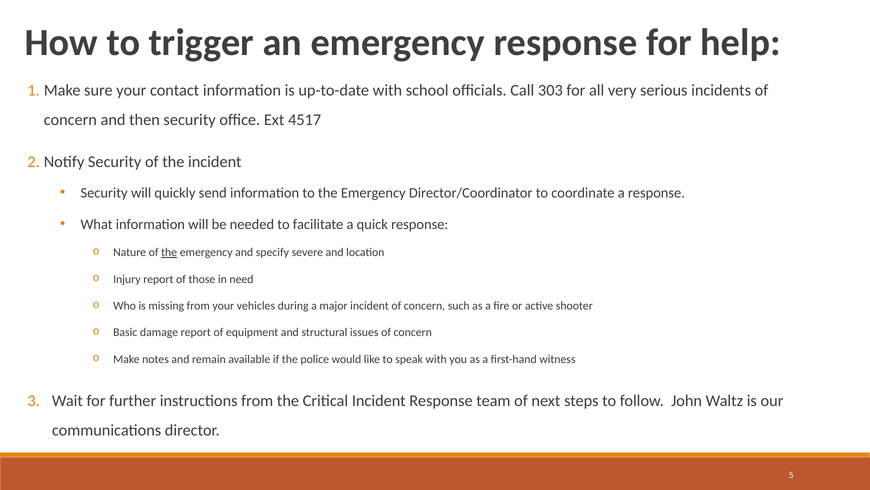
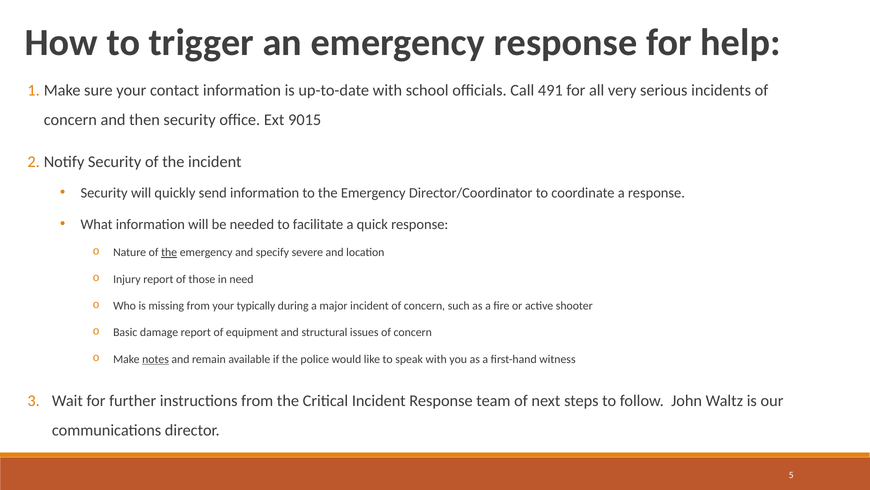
303: 303 -> 491
4517: 4517 -> 9015
vehicles: vehicles -> typically
notes underline: none -> present
